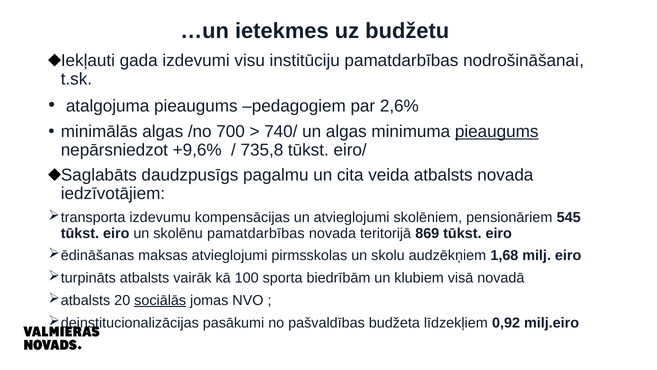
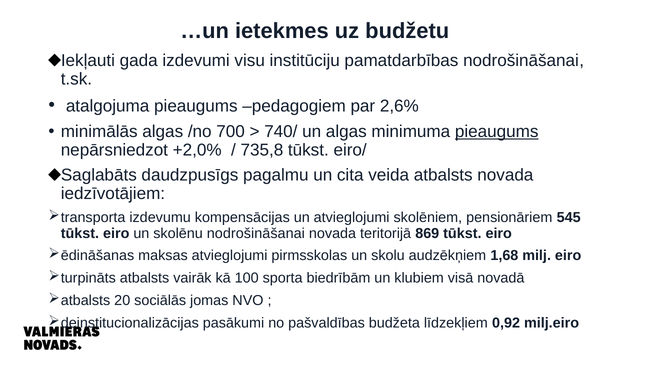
+9,6%: +9,6% -> +2,0%
skolēnu pamatdarbības: pamatdarbības -> nodrošināšanai
sociālās underline: present -> none
